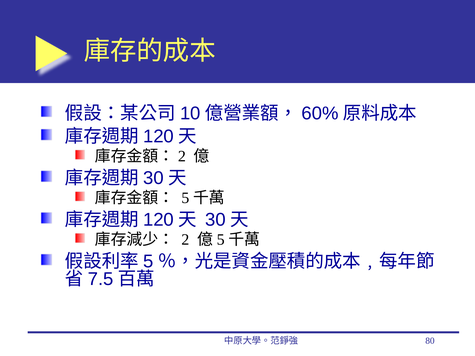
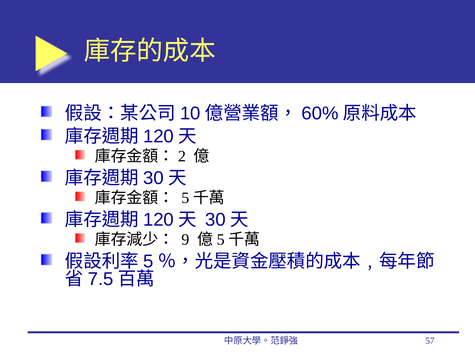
2: 2 -> 9
80: 80 -> 57
